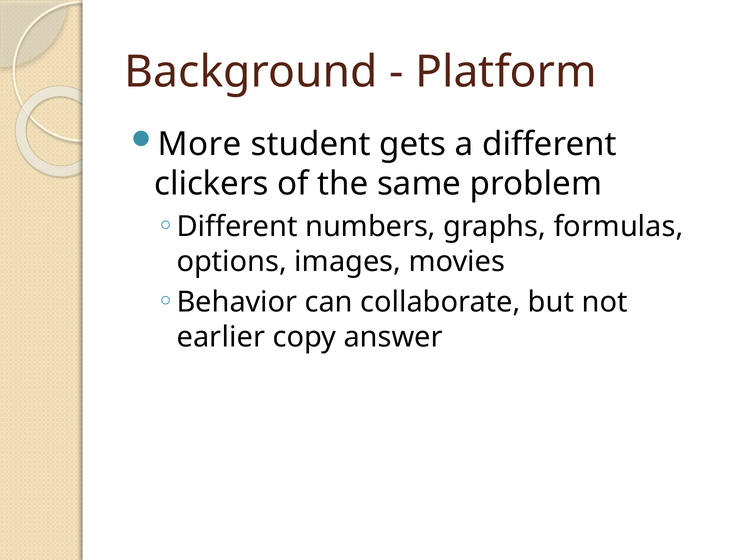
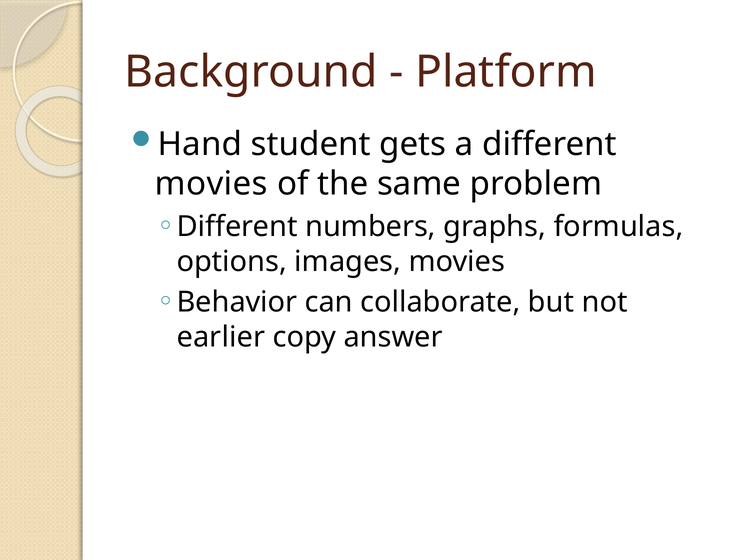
More: More -> Hand
clickers at (211, 184): clickers -> movies
